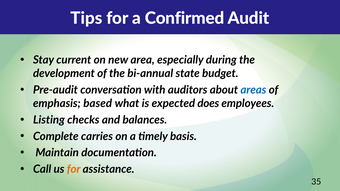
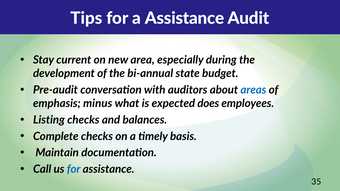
a Confirmed: Confirmed -> Assistance
based: based -> minus
Complete carries: carries -> checks
for at (74, 169) colour: orange -> blue
